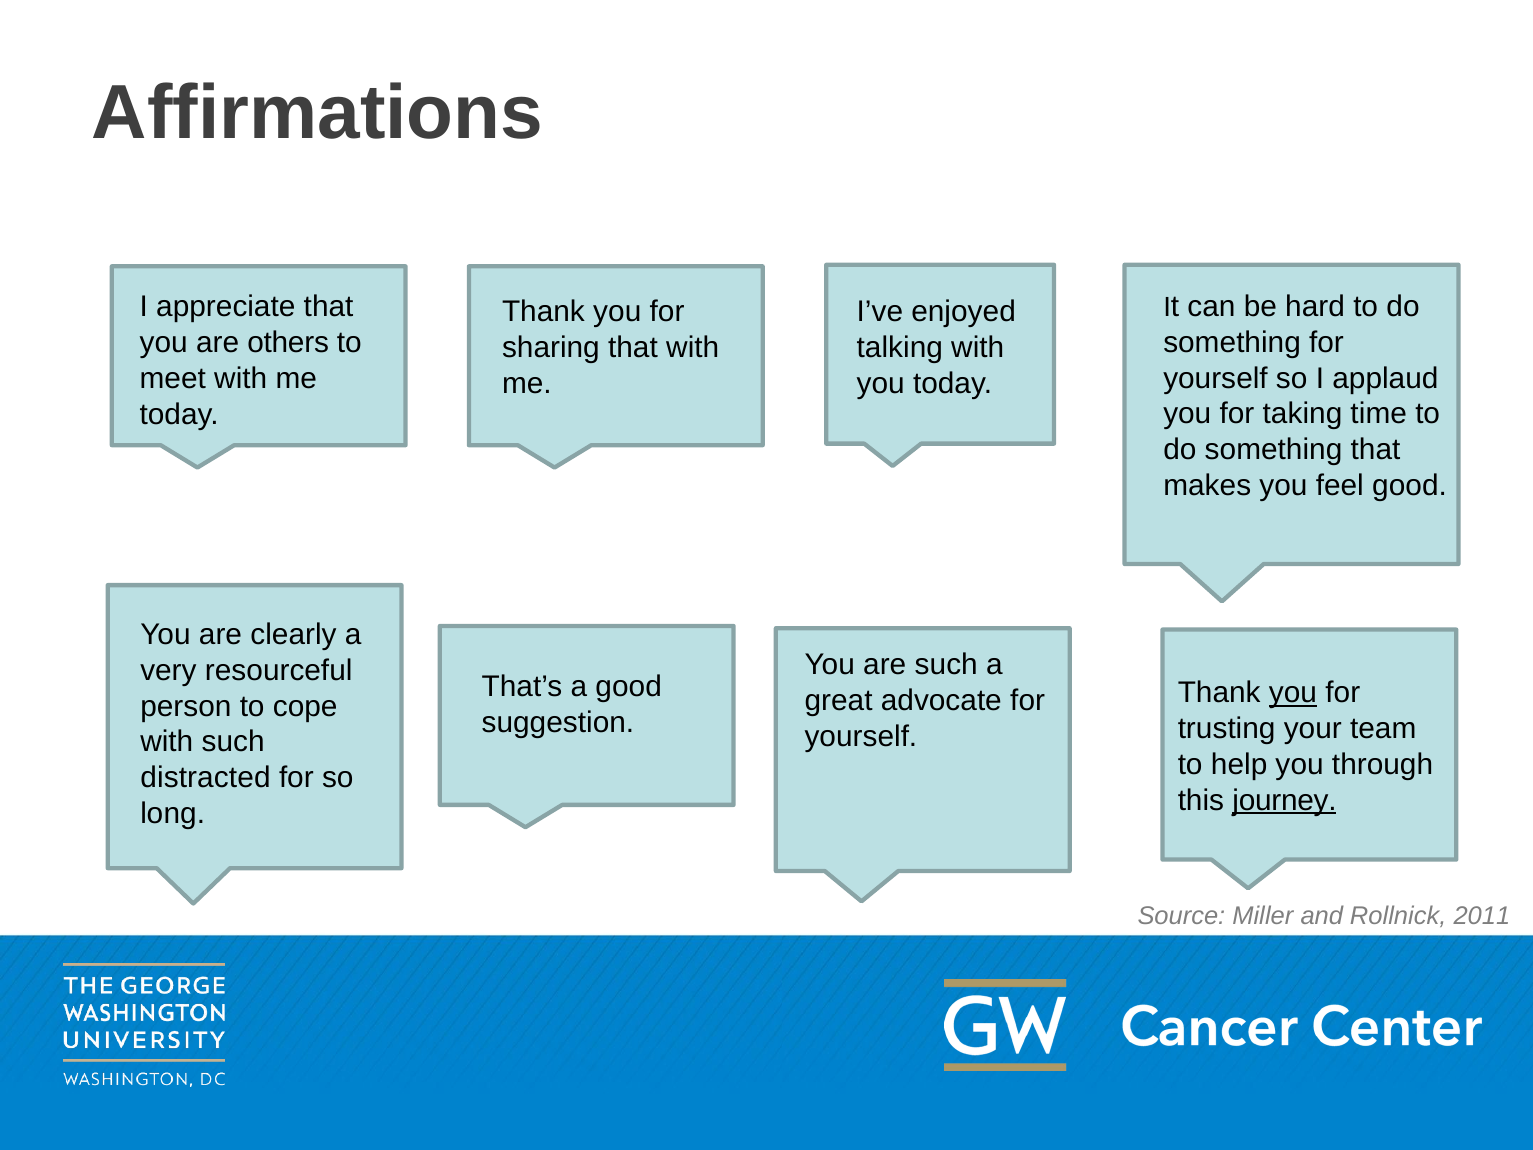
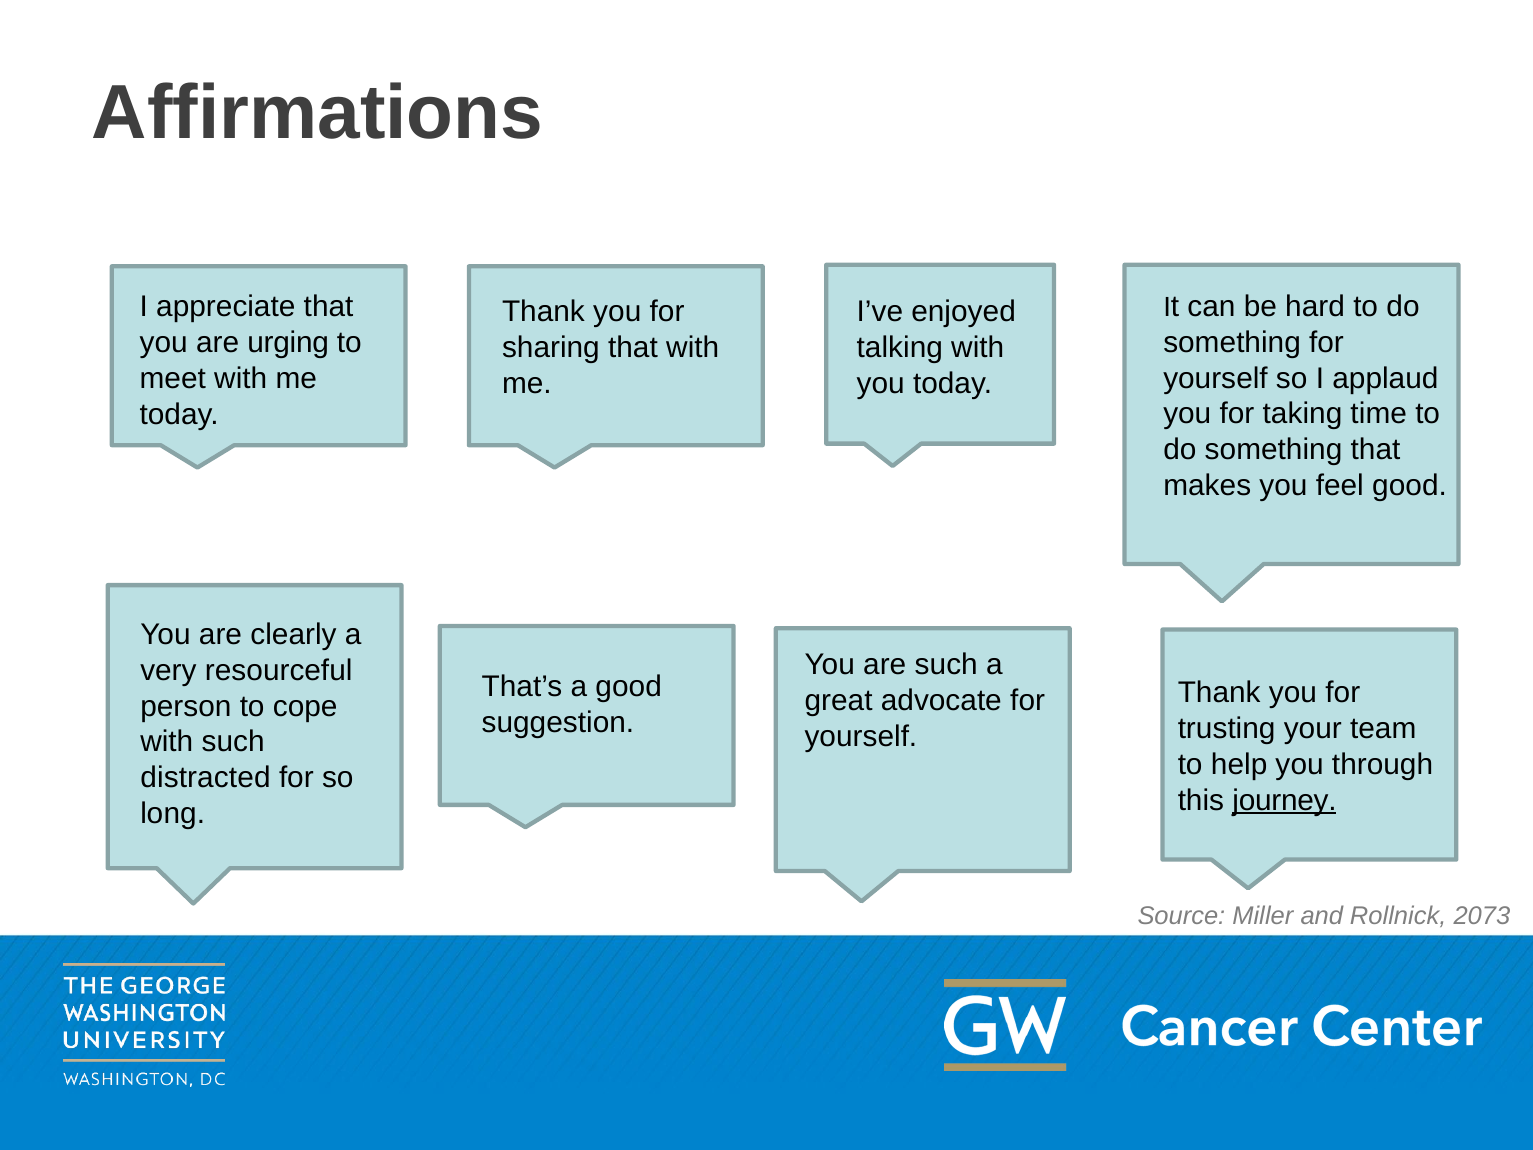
others: others -> urging
you at (1293, 693) underline: present -> none
2011: 2011 -> 2073
